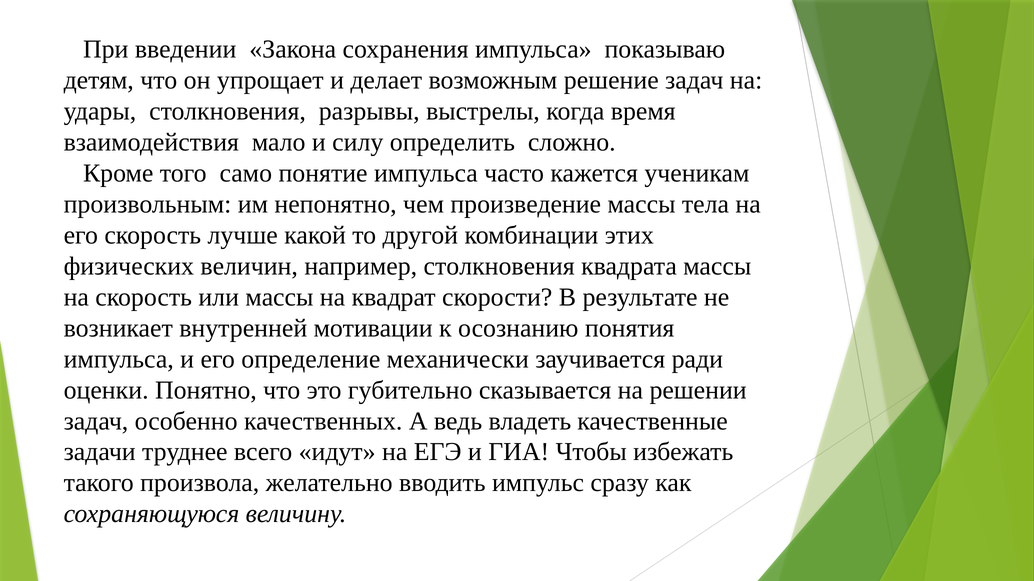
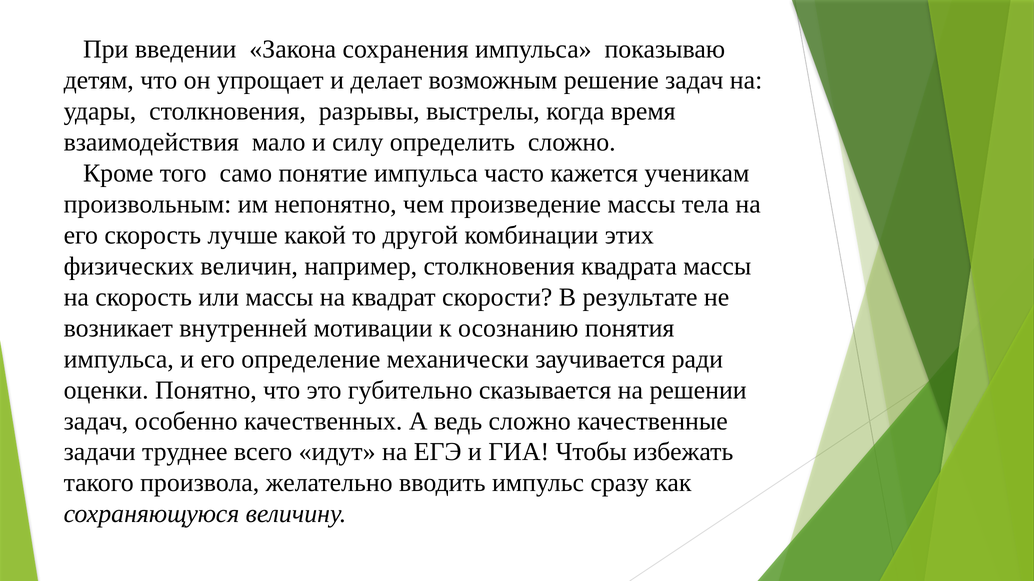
ведь владеть: владеть -> сложно
